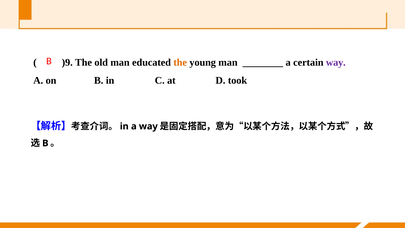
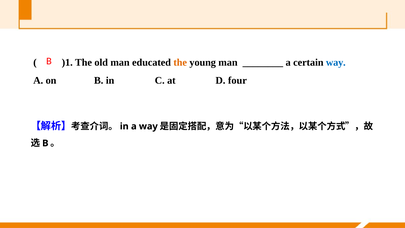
)9: )9 -> )1
way at (336, 62) colour: purple -> blue
took: took -> four
